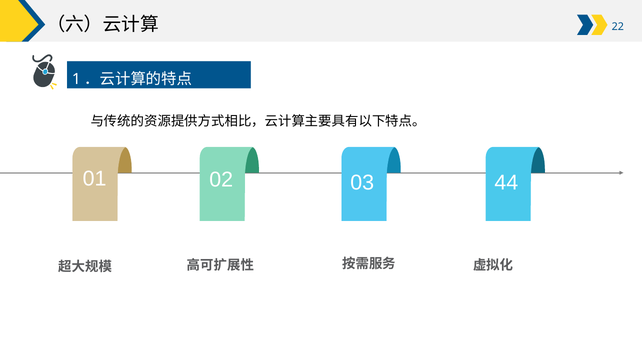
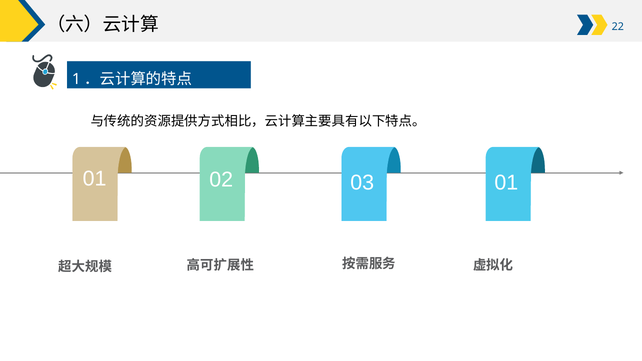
02 44: 44 -> 01
